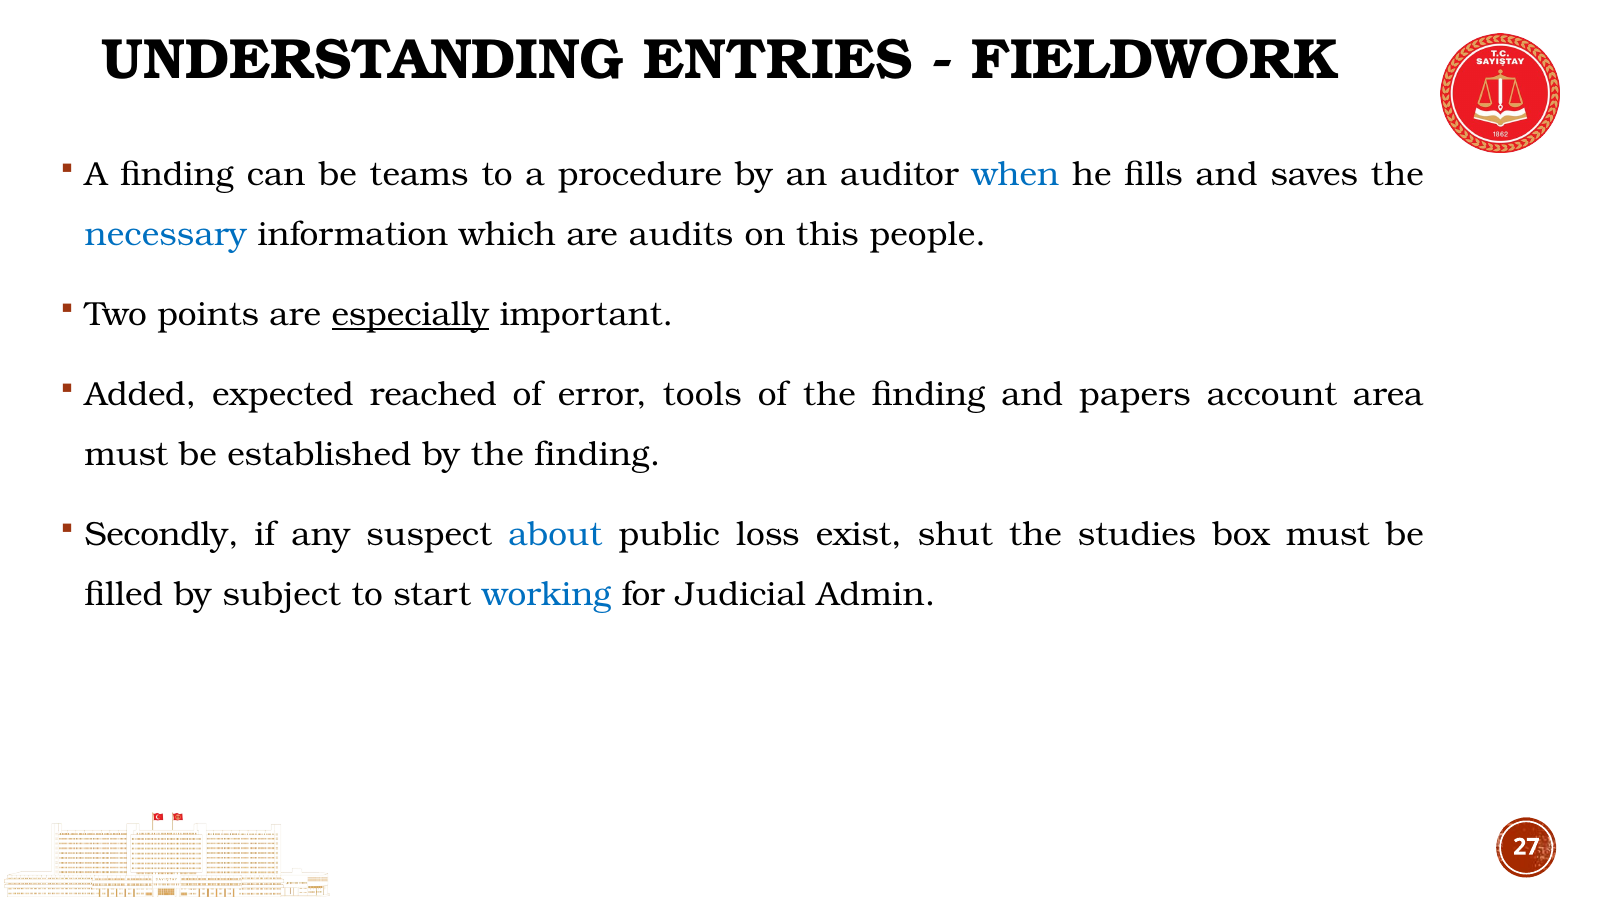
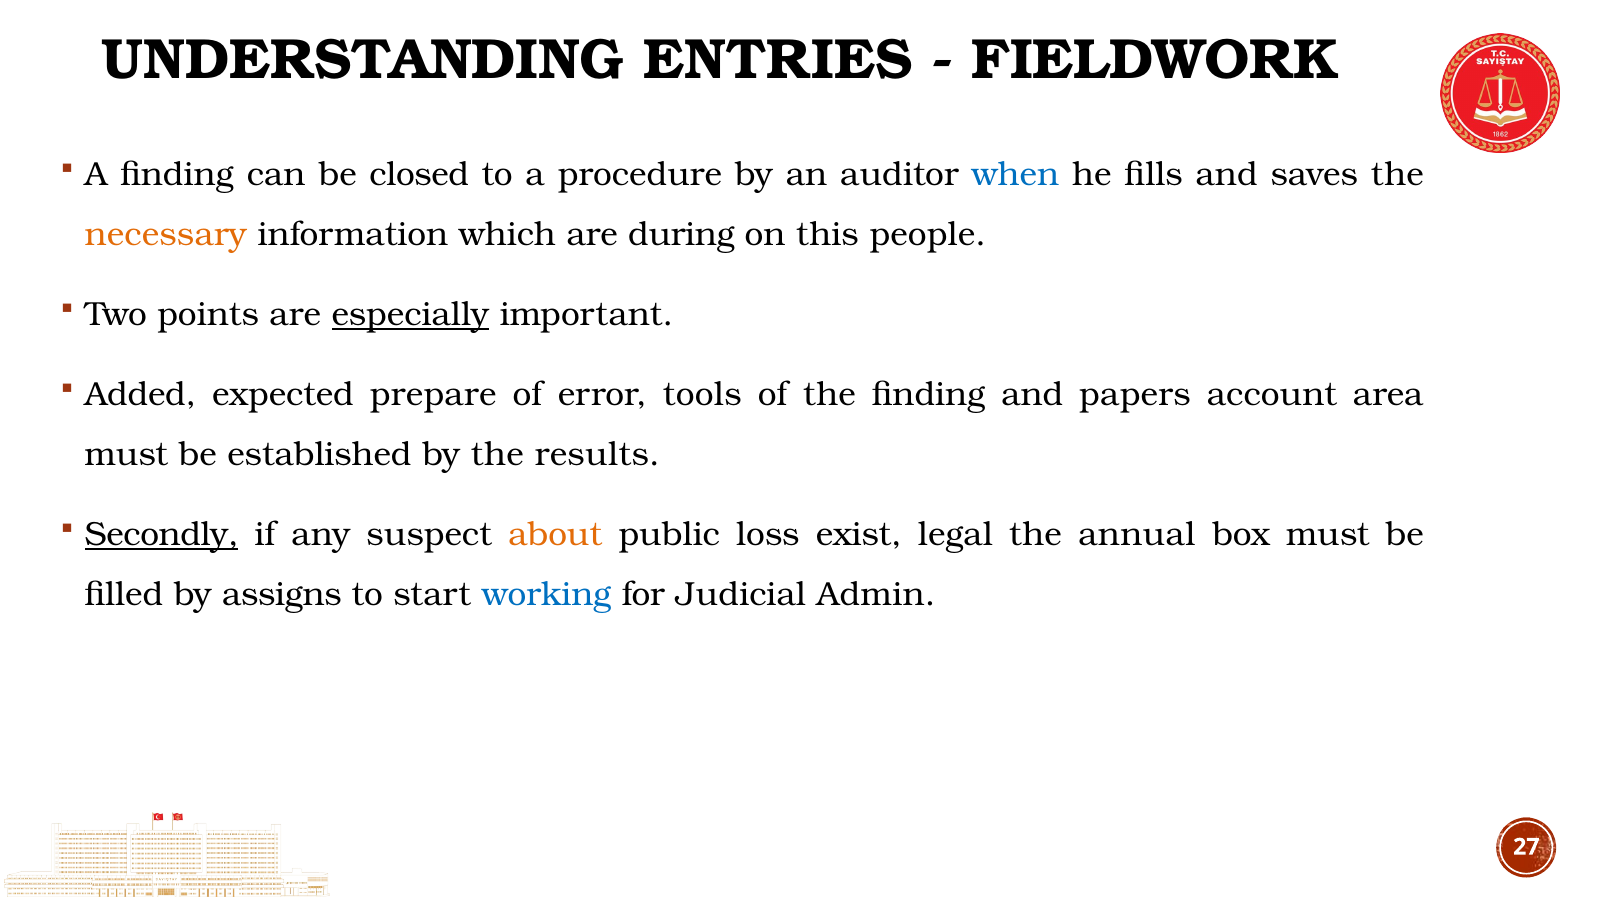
teams: teams -> closed
necessary colour: blue -> orange
audits: audits -> during
reached: reached -> prepare
by the finding: finding -> results
Secondly underline: none -> present
about colour: blue -> orange
shut: shut -> legal
studies: studies -> annual
subject: subject -> assigns
